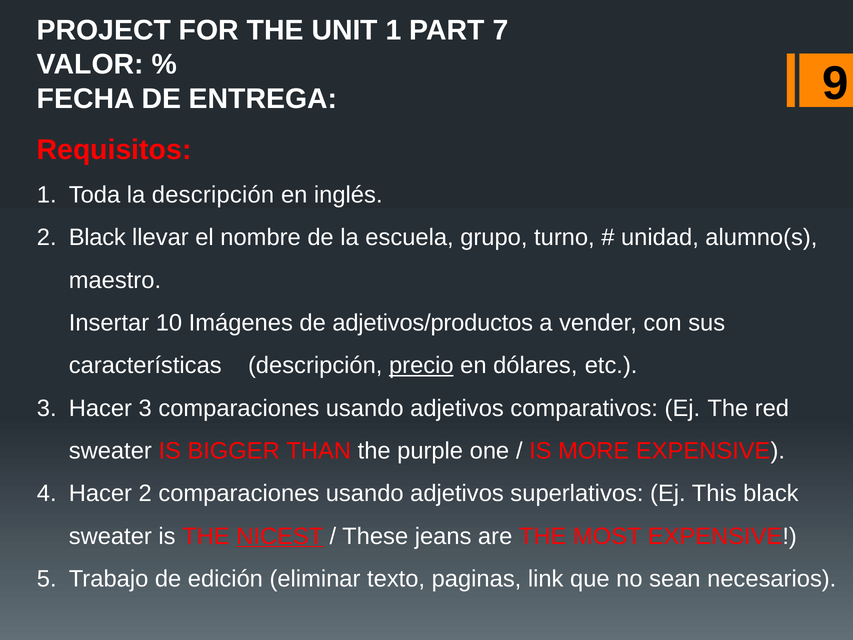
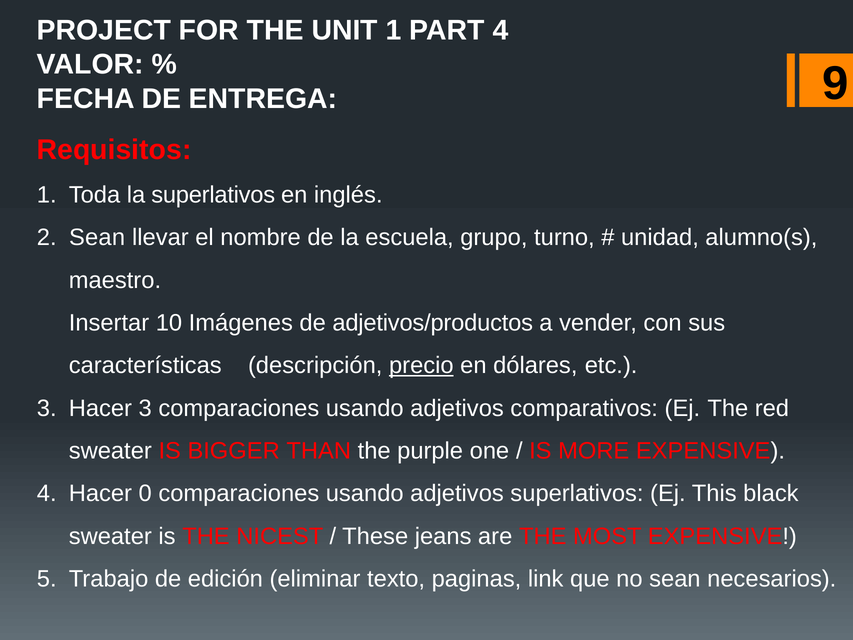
PART 7: 7 -> 4
la descripción: descripción -> superlativos
Black at (97, 238): Black -> Sean
Hacer 2: 2 -> 0
NICEST underline: present -> none
